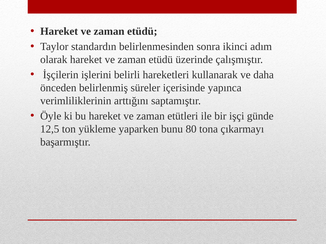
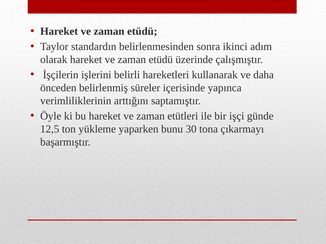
80: 80 -> 30
